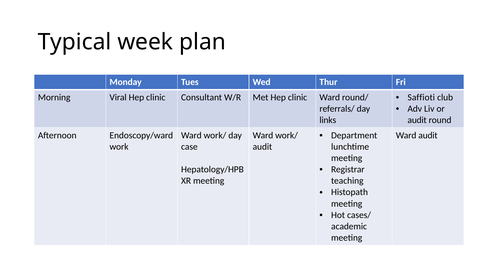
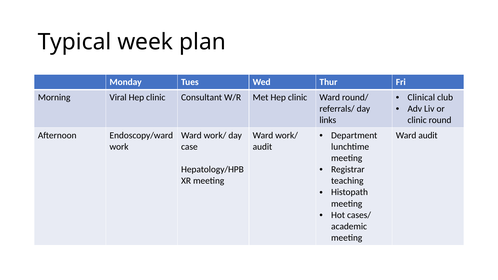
Saffioti: Saffioti -> Clinical
audit at (417, 120): audit -> clinic
